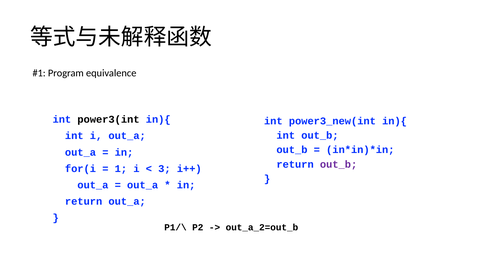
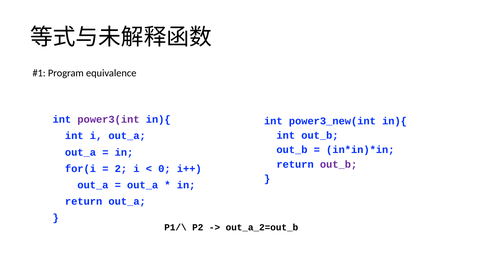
power3(int colour: black -> purple
1: 1 -> 2
3: 3 -> 0
